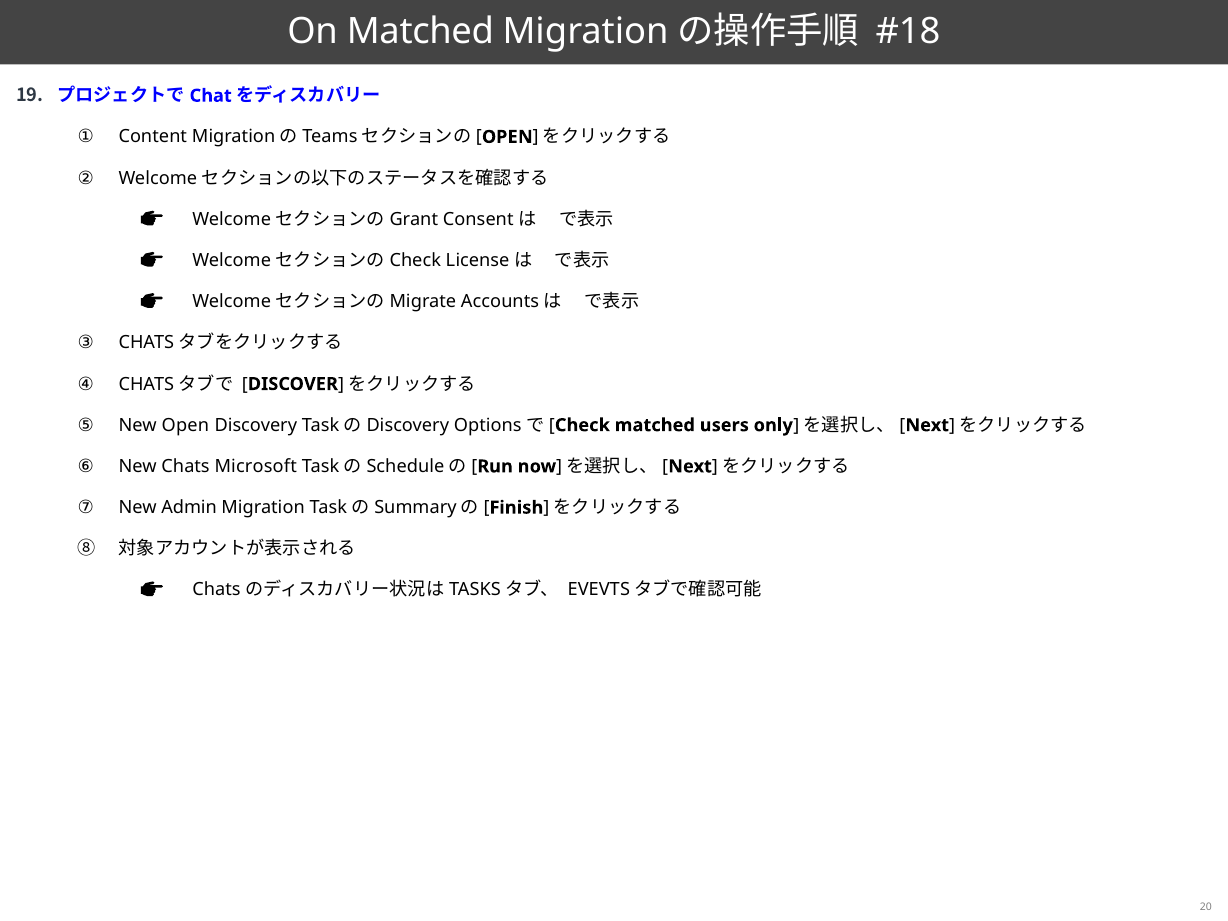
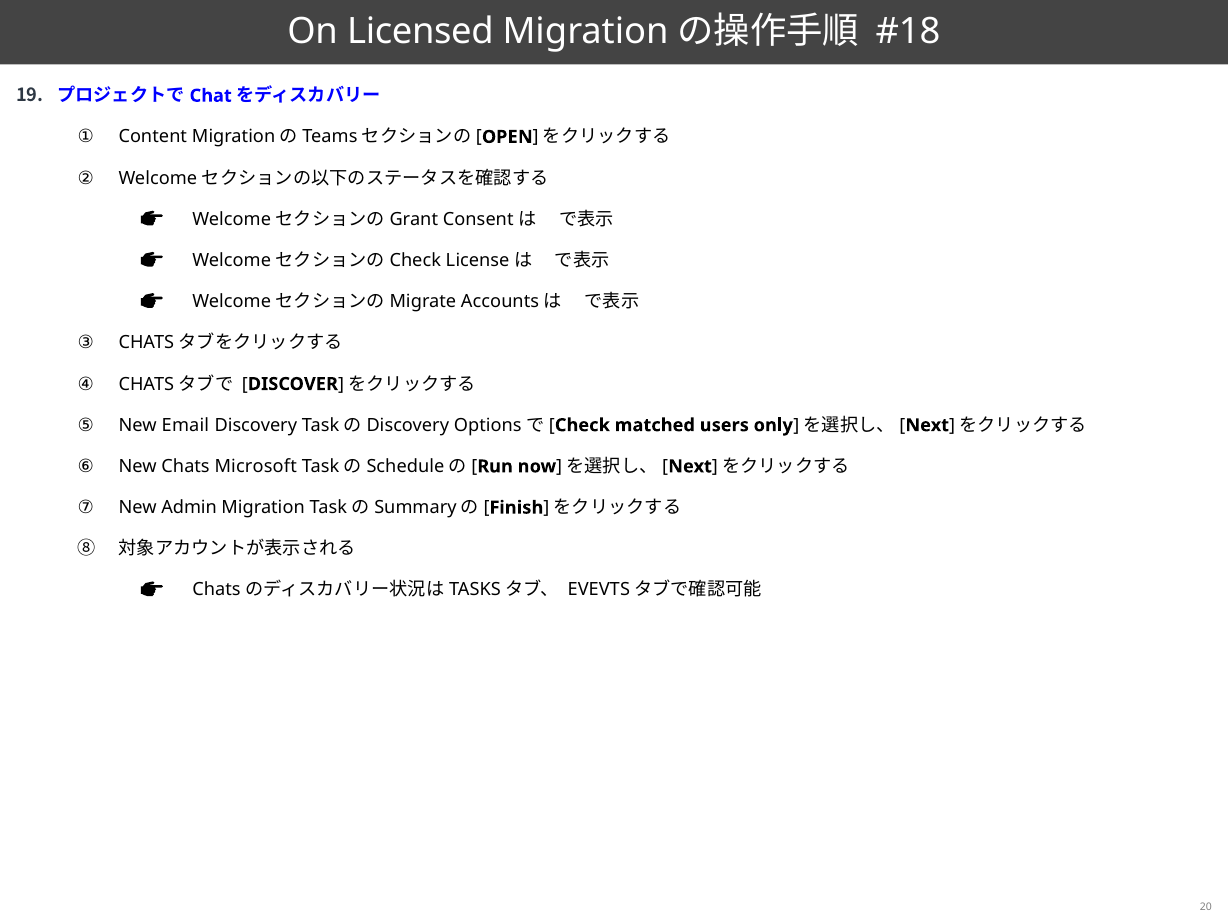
On Matched: Matched -> Licensed
Open: Open -> Email
